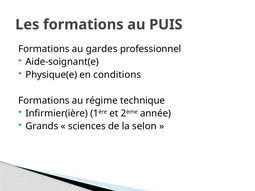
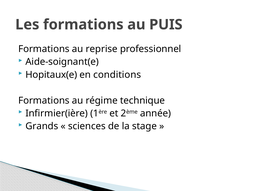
gardes: gardes -> reprise
Physique(e: Physique(e -> Hopitaux(e
selon: selon -> stage
